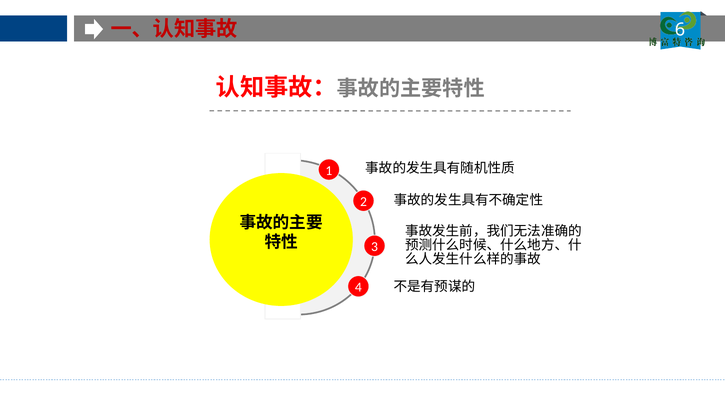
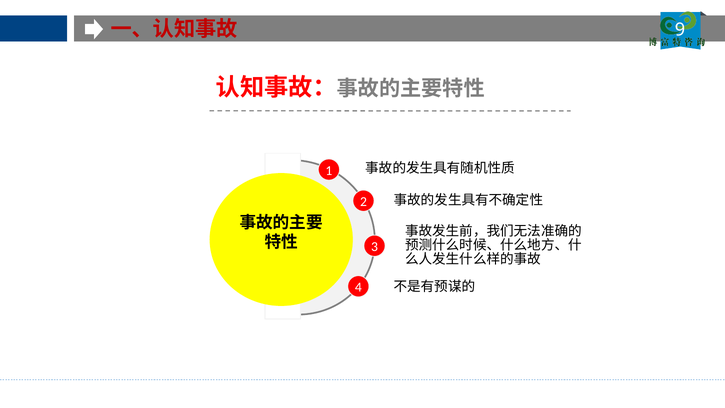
6: 6 -> 9
